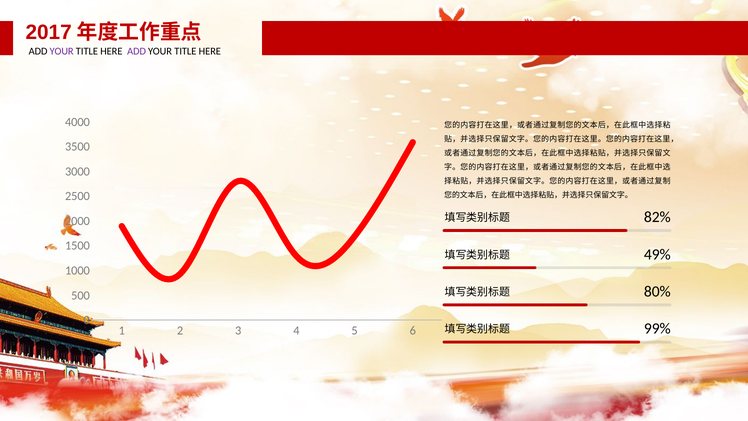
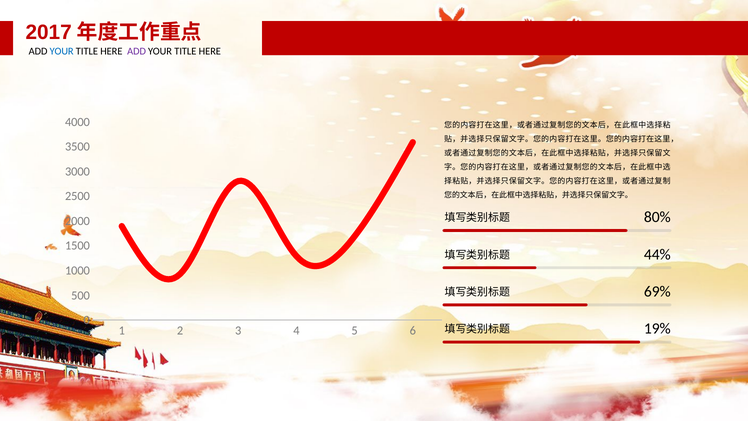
YOUR at (62, 51) colour: purple -> blue
82%: 82% -> 80%
49%: 49% -> 44%
80%: 80% -> 69%
99%: 99% -> 19%
